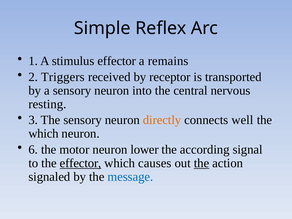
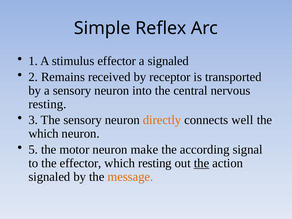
a remains: remains -> signaled
Triggers: Triggers -> Remains
6: 6 -> 5
lower: lower -> make
effector at (81, 163) underline: present -> none
which causes: causes -> resting
message colour: blue -> orange
